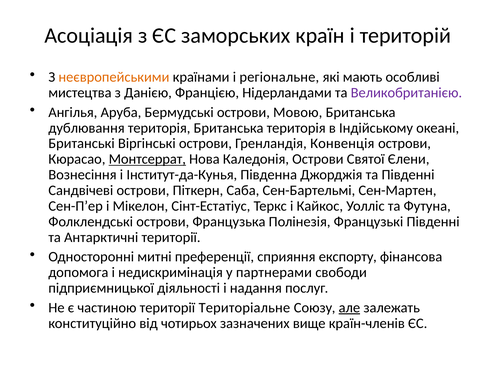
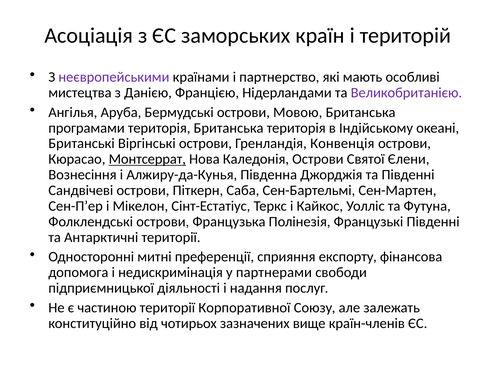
неєвропейськими colour: orange -> purple
регіональне: регіональне -> партнерство
дублювання: дублювання -> програмами
Інститут-да-Кунья: Інститут-да-Кунья -> Алжиру-да-Кунья
Територіальне: Територіальне -> Корпоративної
але underline: present -> none
